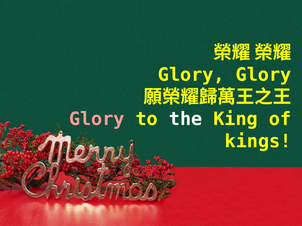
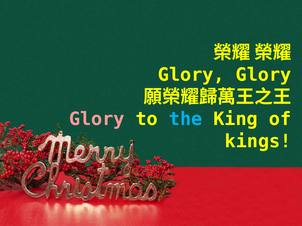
the colour: white -> light blue
